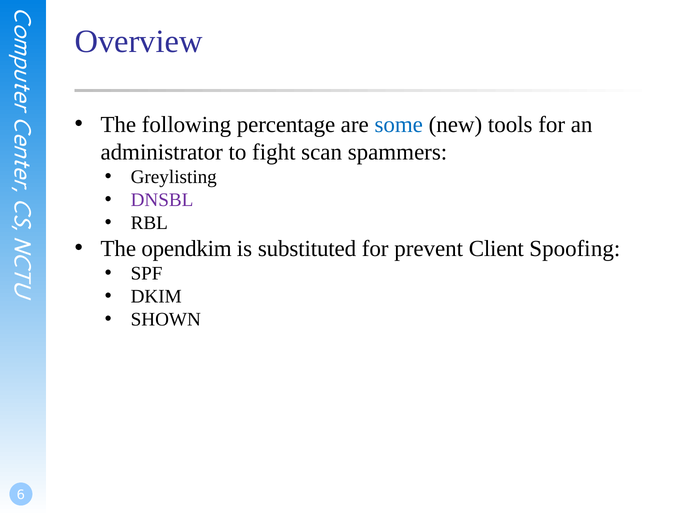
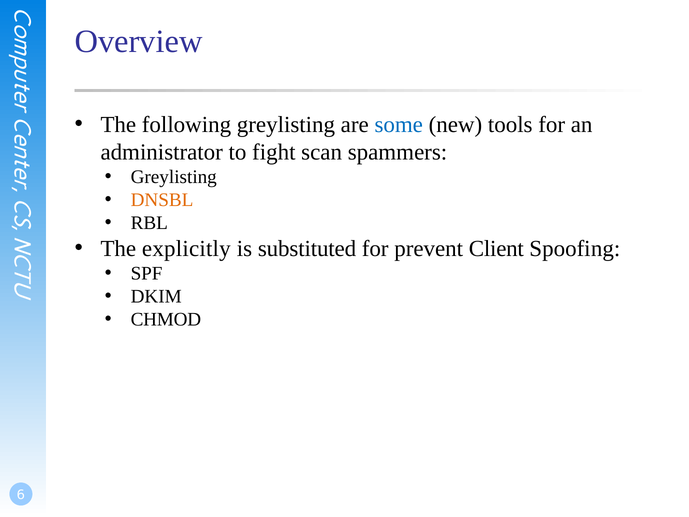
following percentage: percentage -> greylisting
DNSBL colour: purple -> orange
opendkim: opendkim -> explicitly
SHOWN: SHOWN -> CHMOD
